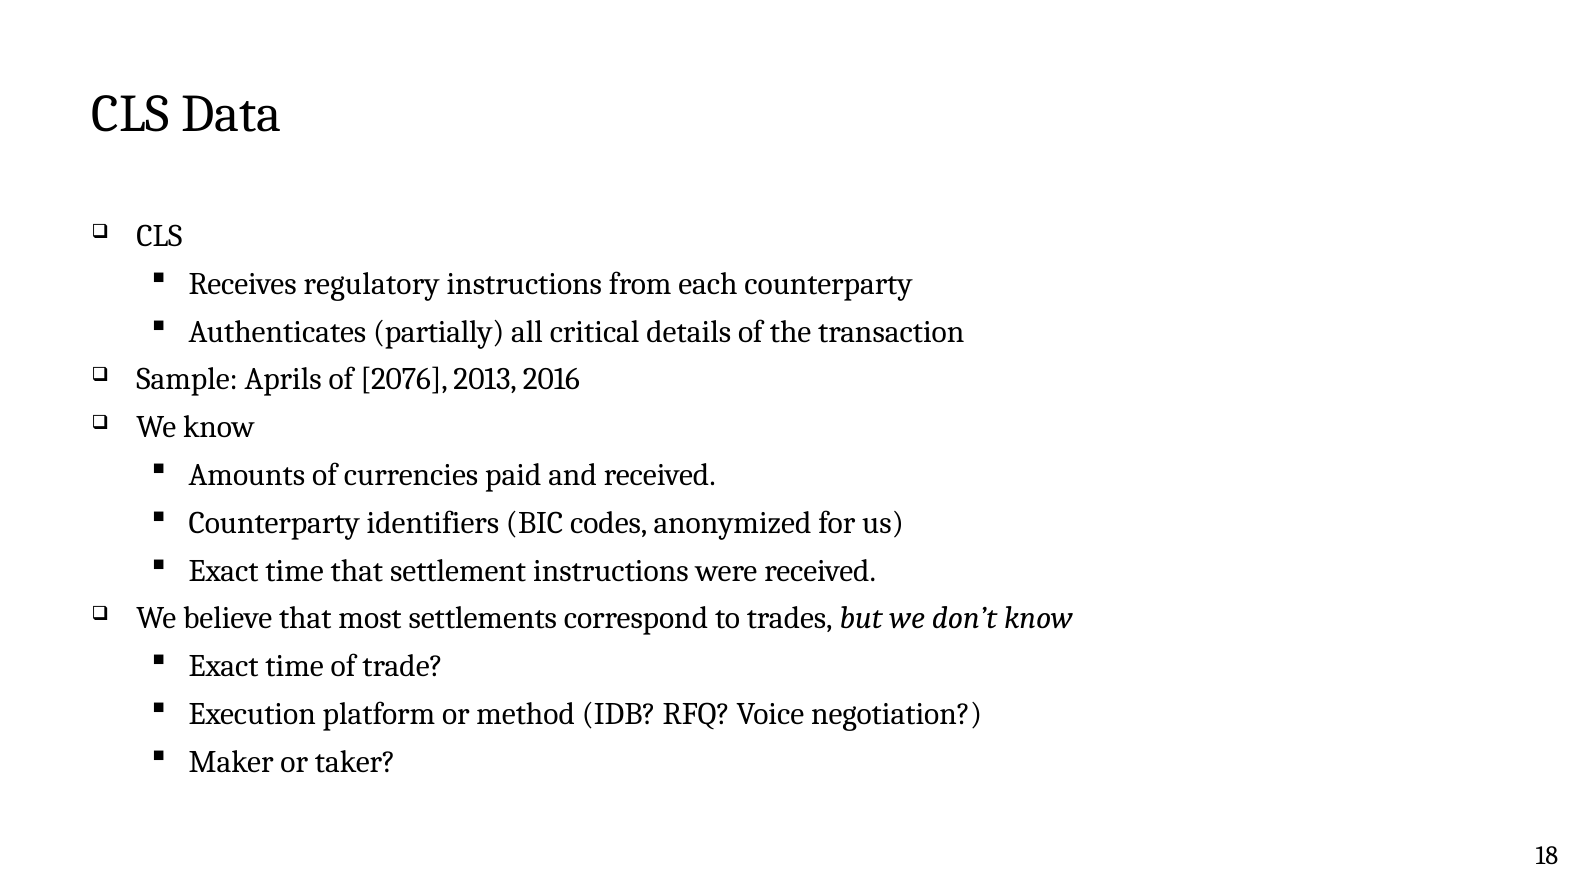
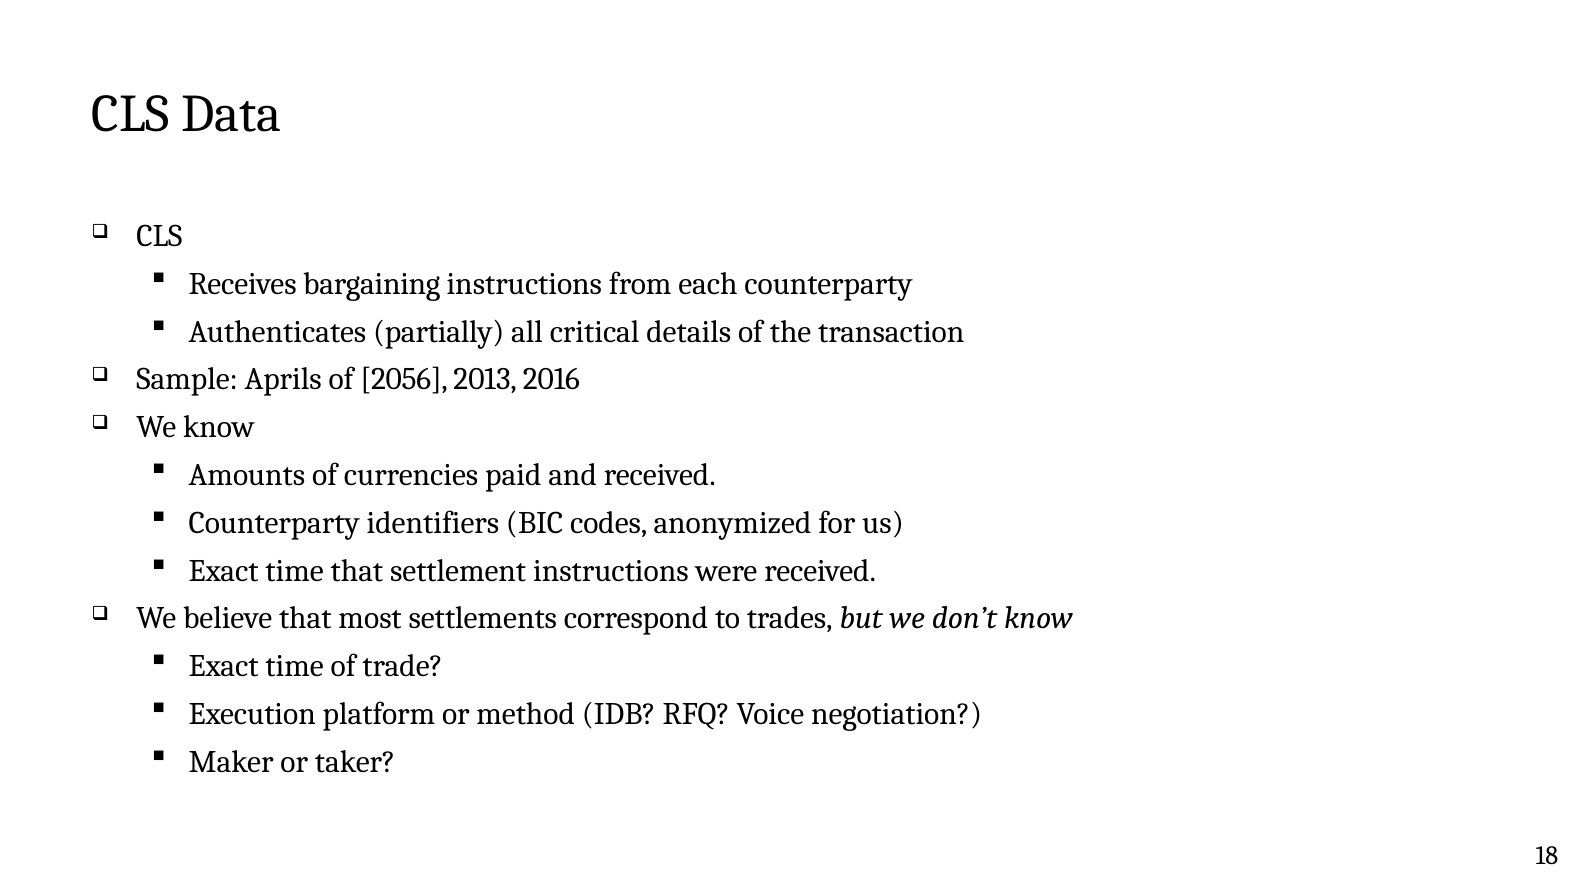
regulatory: regulatory -> bargaining
2076: 2076 -> 2056
